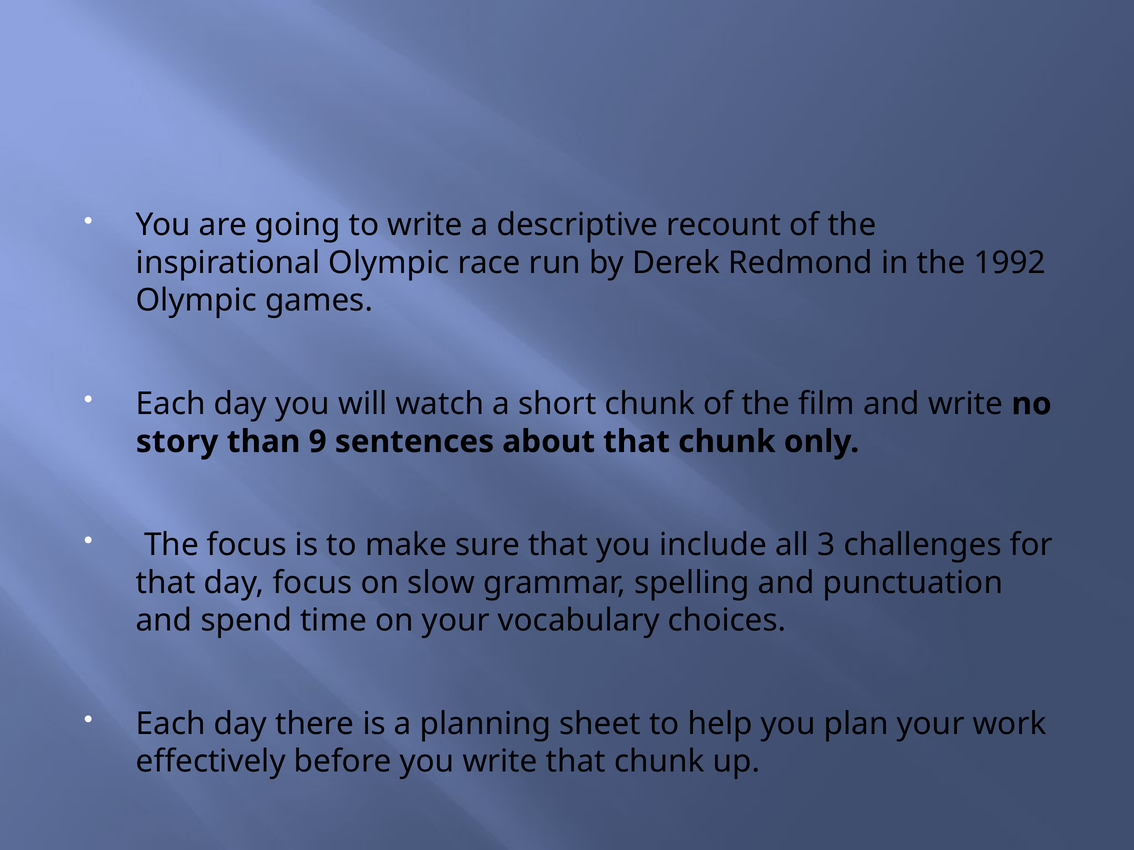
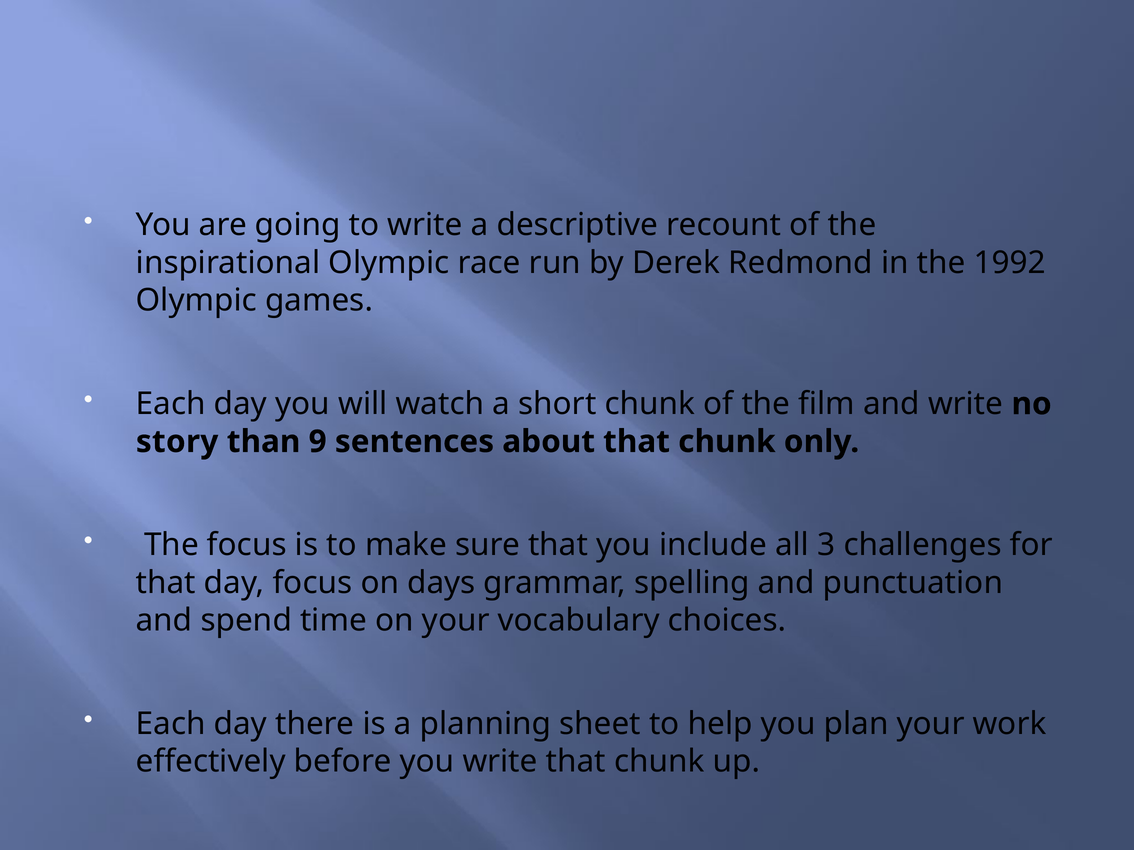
slow: slow -> days
